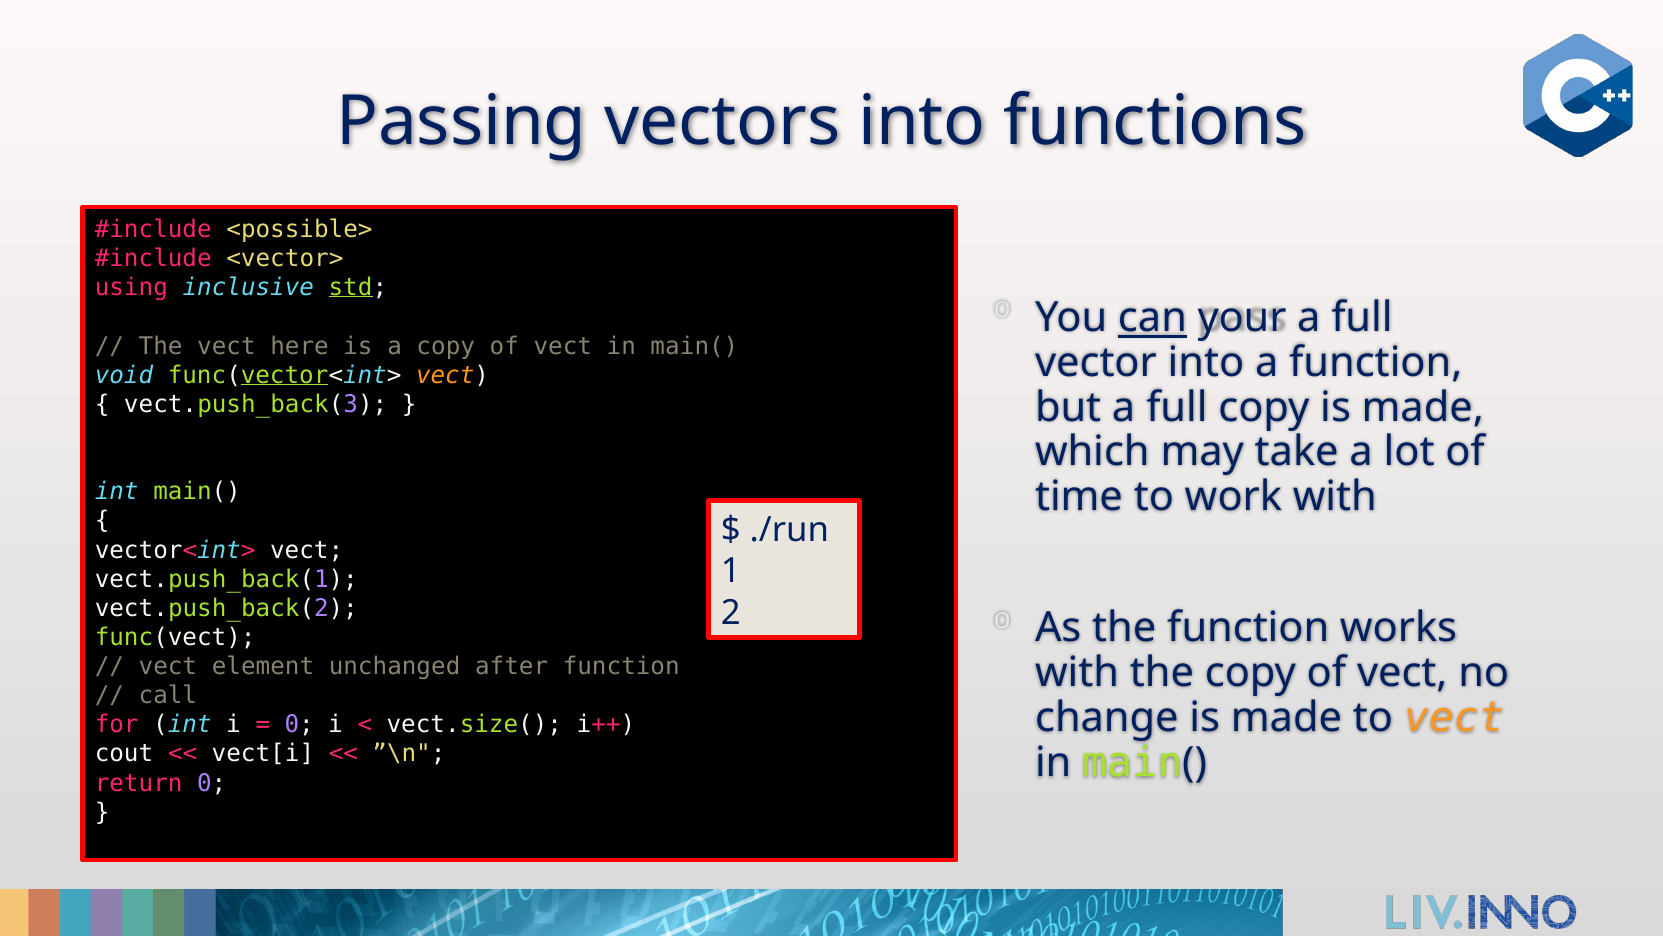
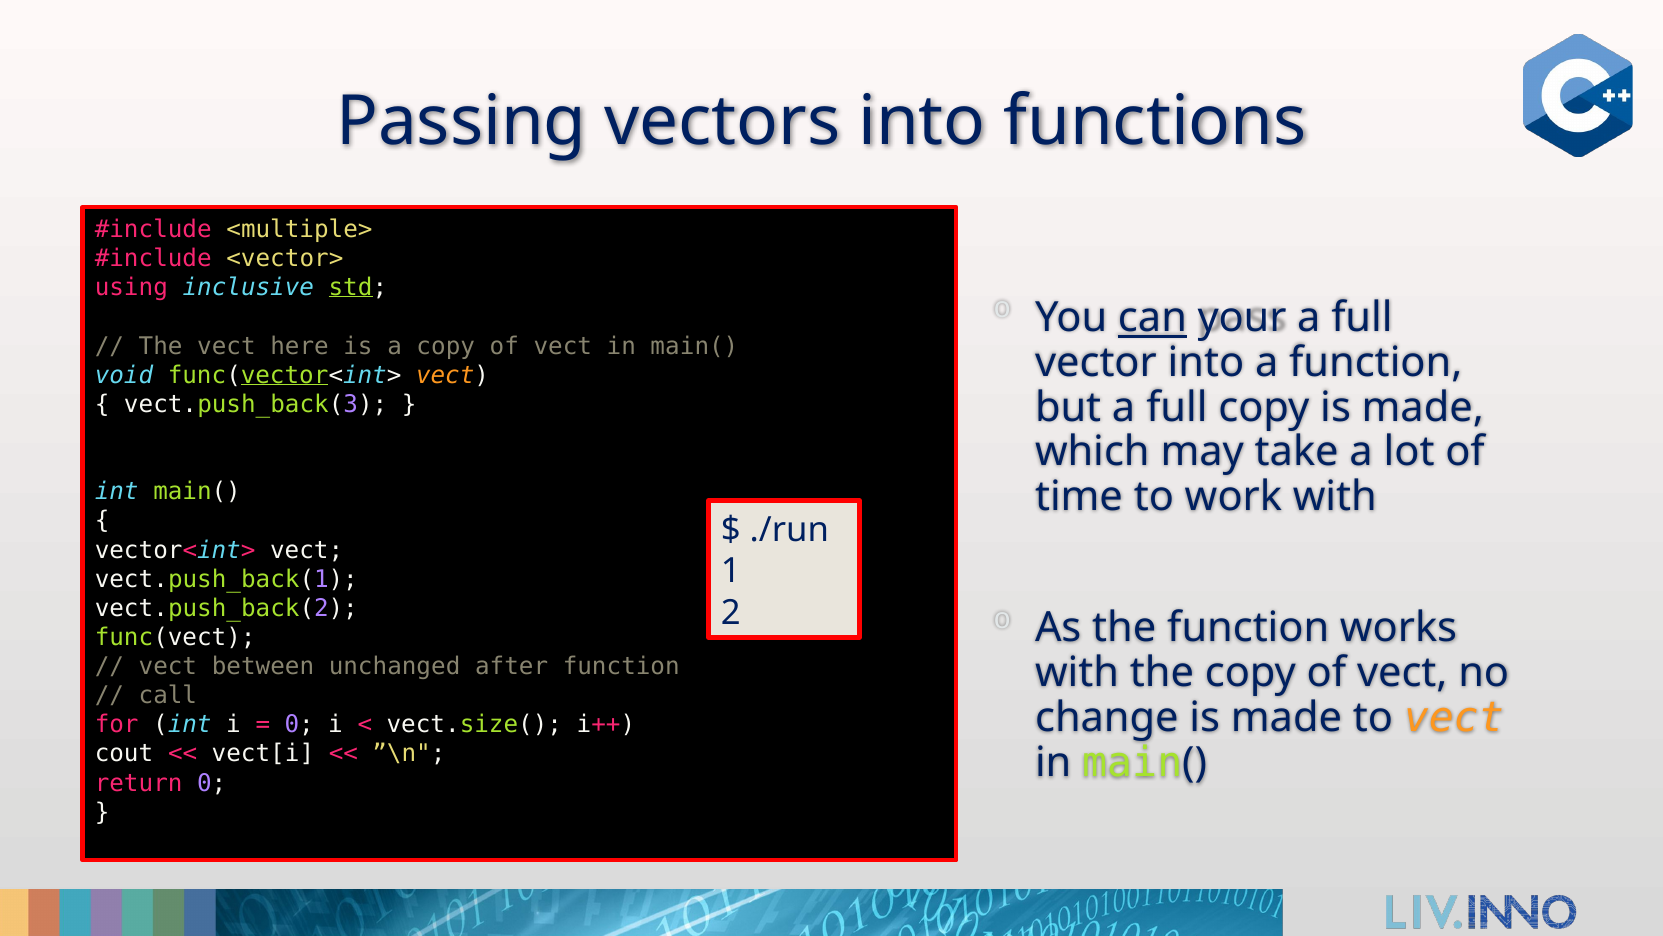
<possible>: <possible> -> <multiple>
element: element -> between
